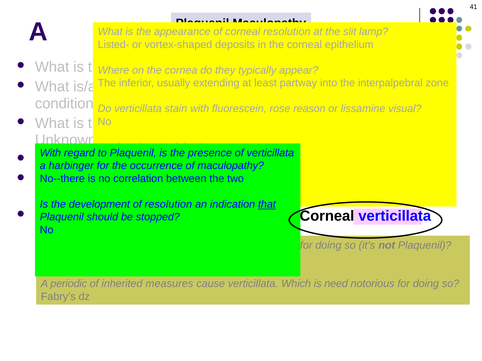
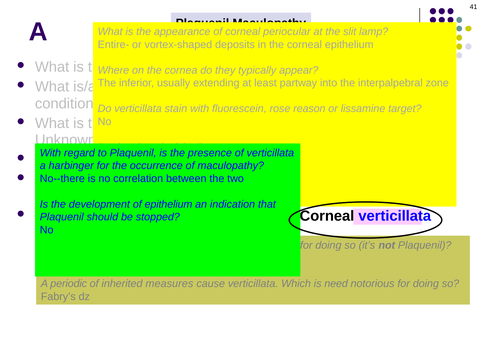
corneal resolution: resolution -> periocular
Listed-: Listed- -> Entire-
visual: visual -> target
resolution at (168, 205): resolution -> epithelium
that underline: present -> none
